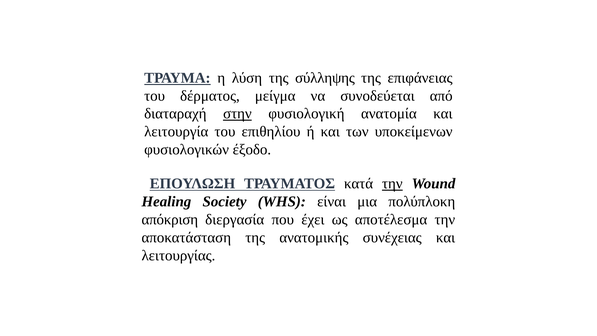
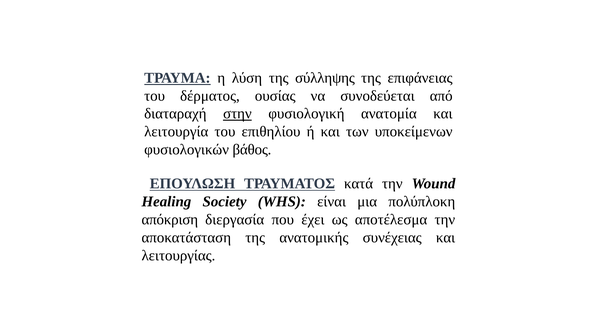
μείγμα: μείγμα -> ουσίας
έξοδο: έξοδο -> βάθος
την at (392, 184) underline: present -> none
